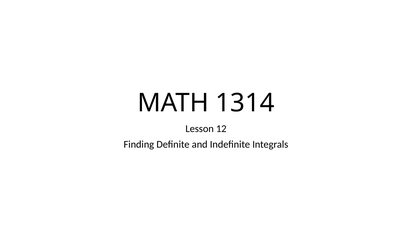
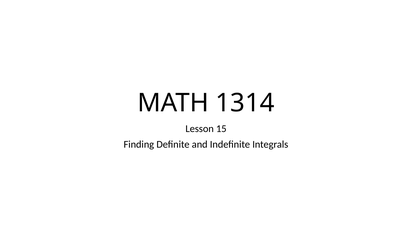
12: 12 -> 15
